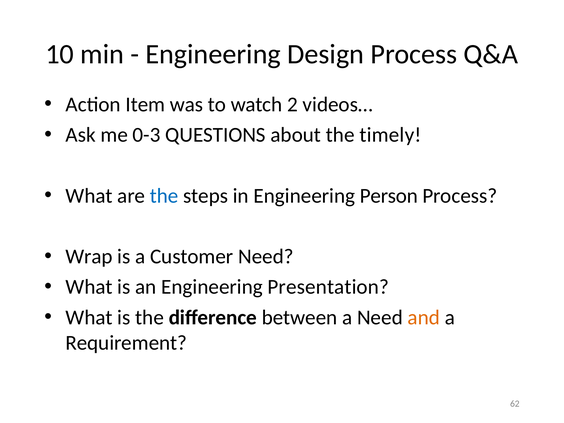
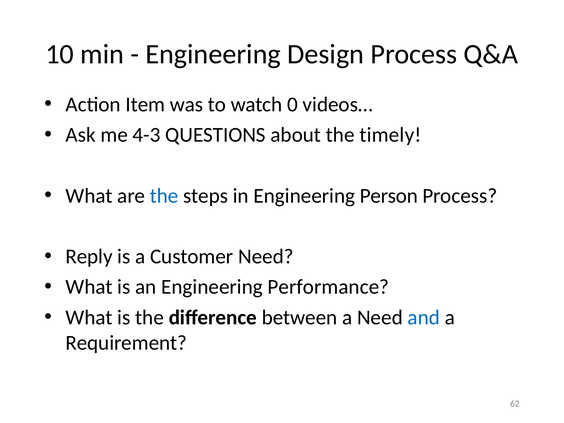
2: 2 -> 0
0-3: 0-3 -> 4-3
Wrap: Wrap -> Reply
Presentation: Presentation -> Performance
and colour: orange -> blue
